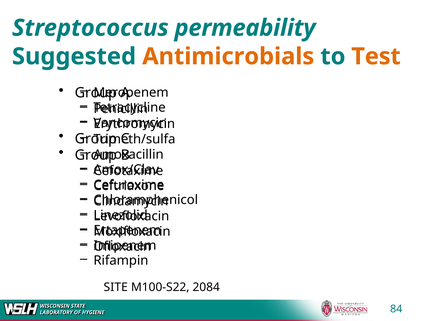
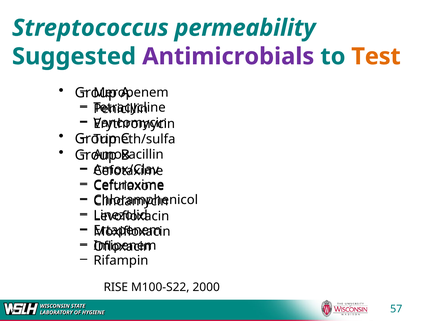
Antimicrobials colour: orange -> purple
SITE: SITE -> RISE
2084: 2084 -> 2000
84: 84 -> 57
